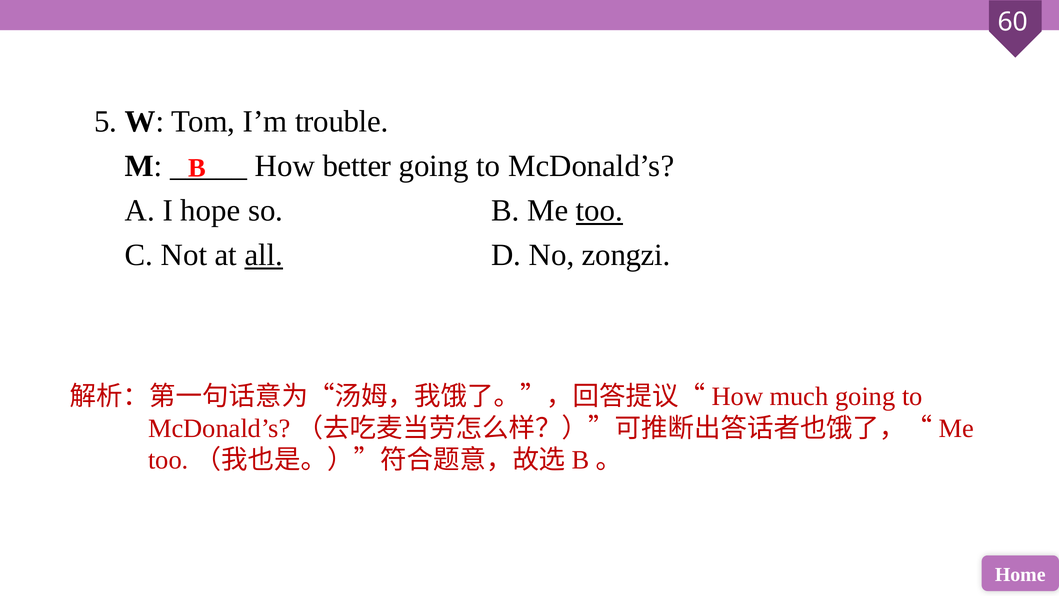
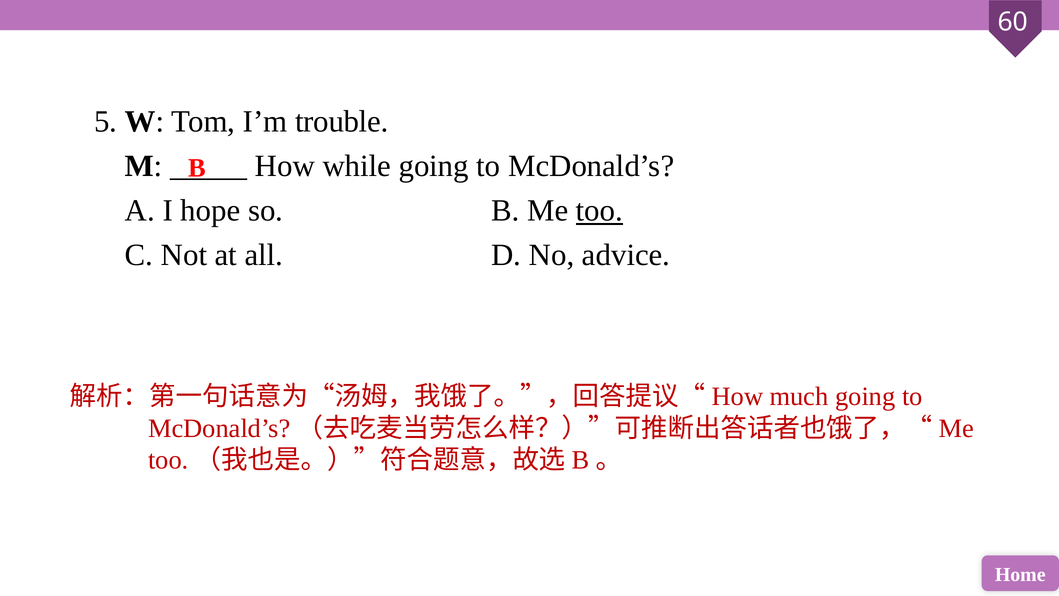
better: better -> while
all underline: present -> none
zongzi: zongzi -> advice
